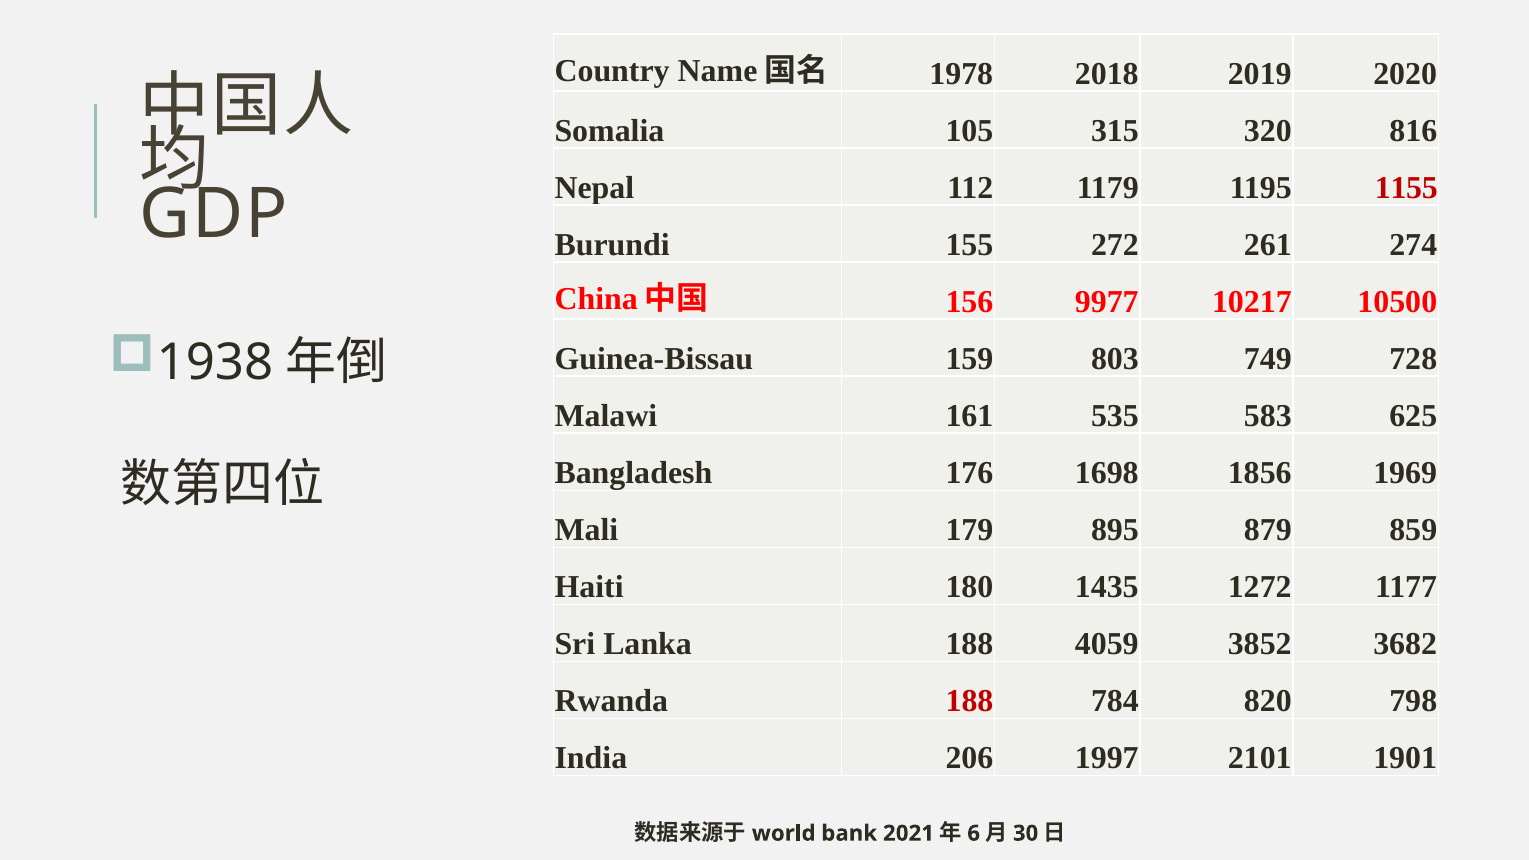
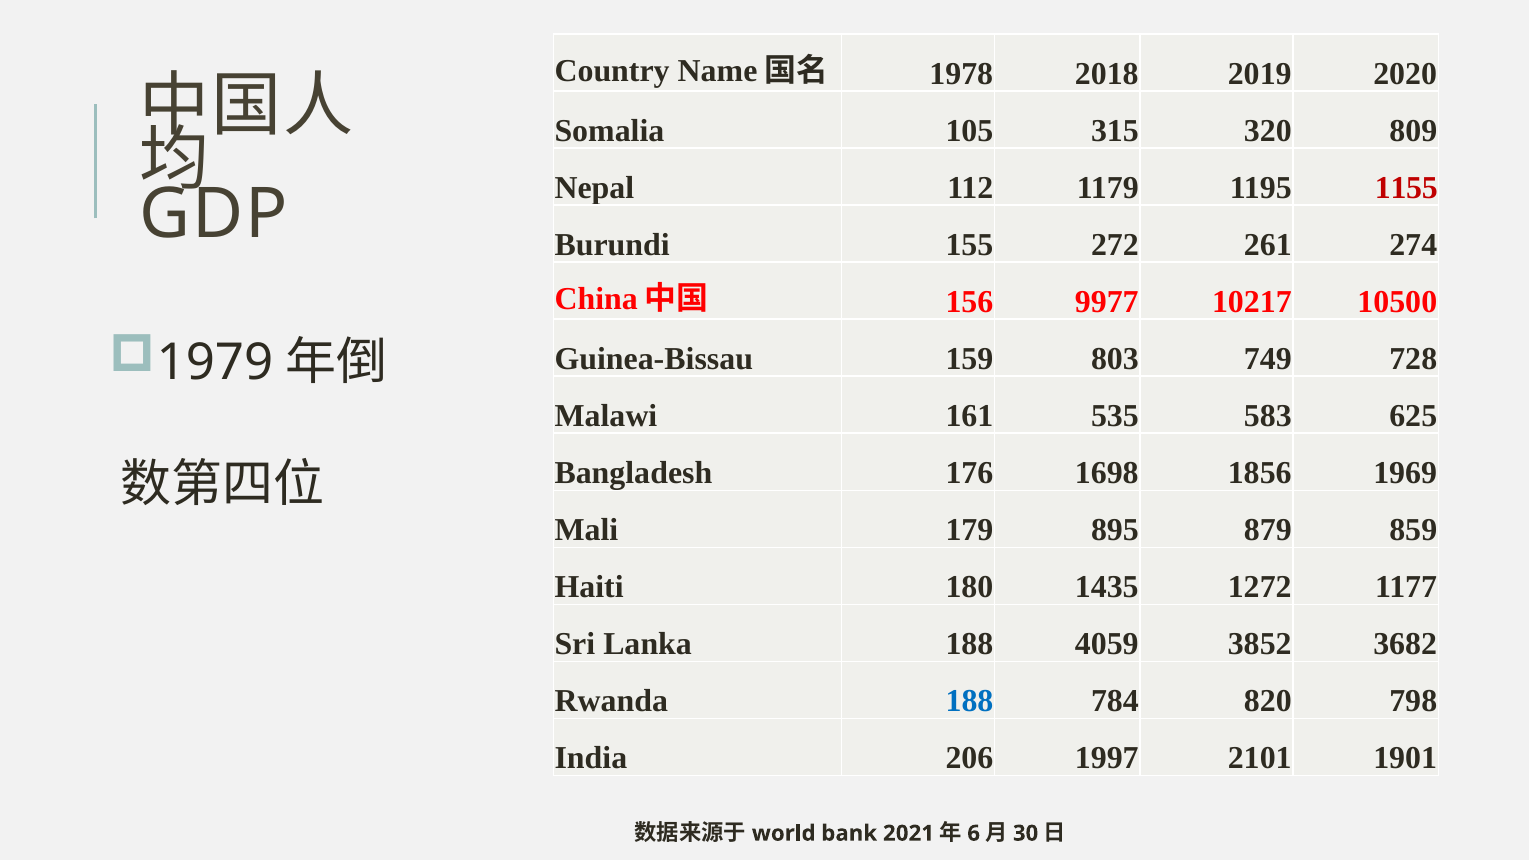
816: 816 -> 809
1938: 1938 -> 1979
188 at (969, 701) colour: red -> blue
